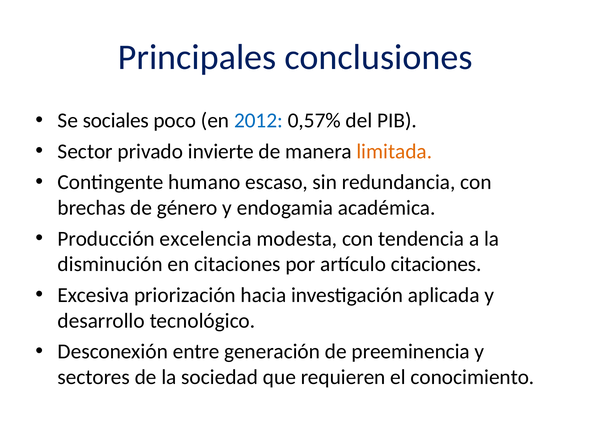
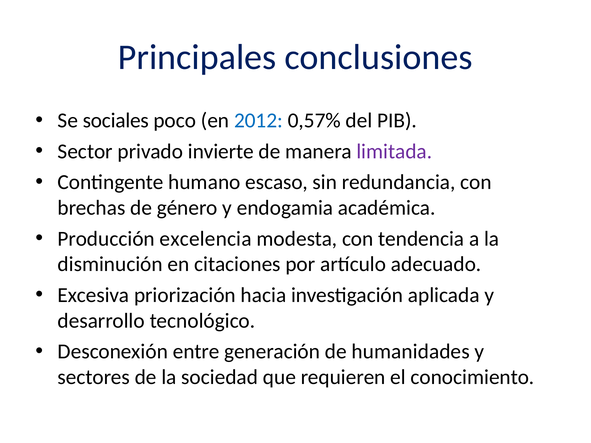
limitada colour: orange -> purple
artículo citaciones: citaciones -> adecuado
preeminencia: preeminencia -> humanidades
